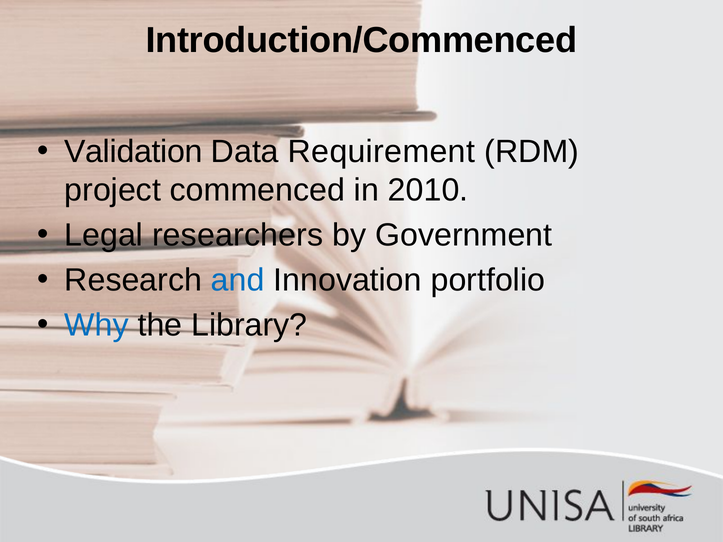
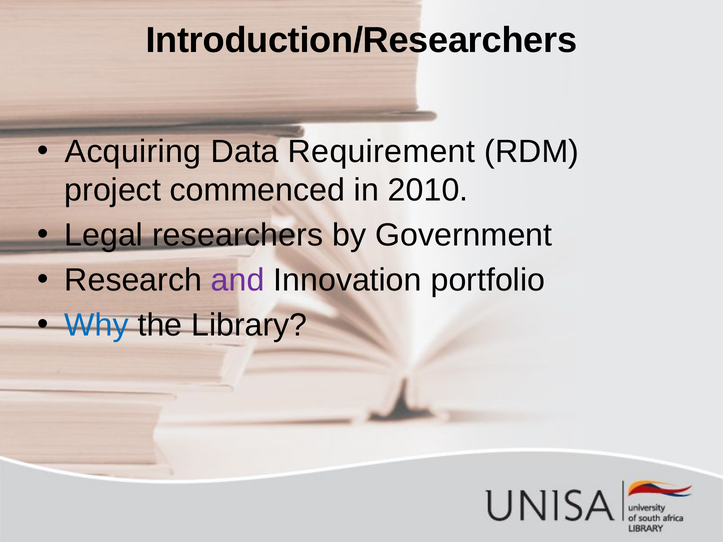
Introduction/Commenced: Introduction/Commenced -> Introduction/Researchers
Validation: Validation -> Acquiring
and colour: blue -> purple
